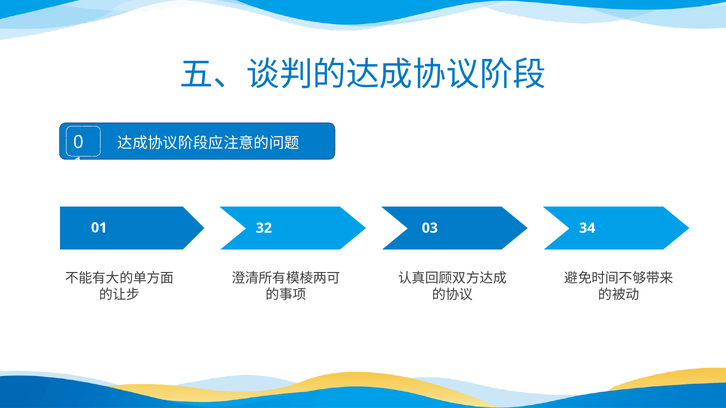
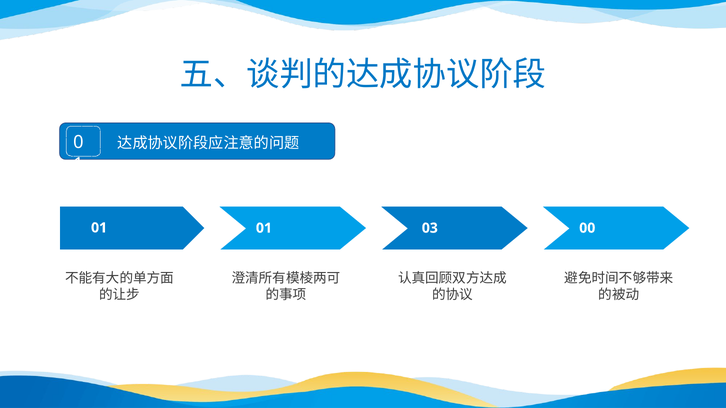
01 32: 32 -> 01
34: 34 -> 00
